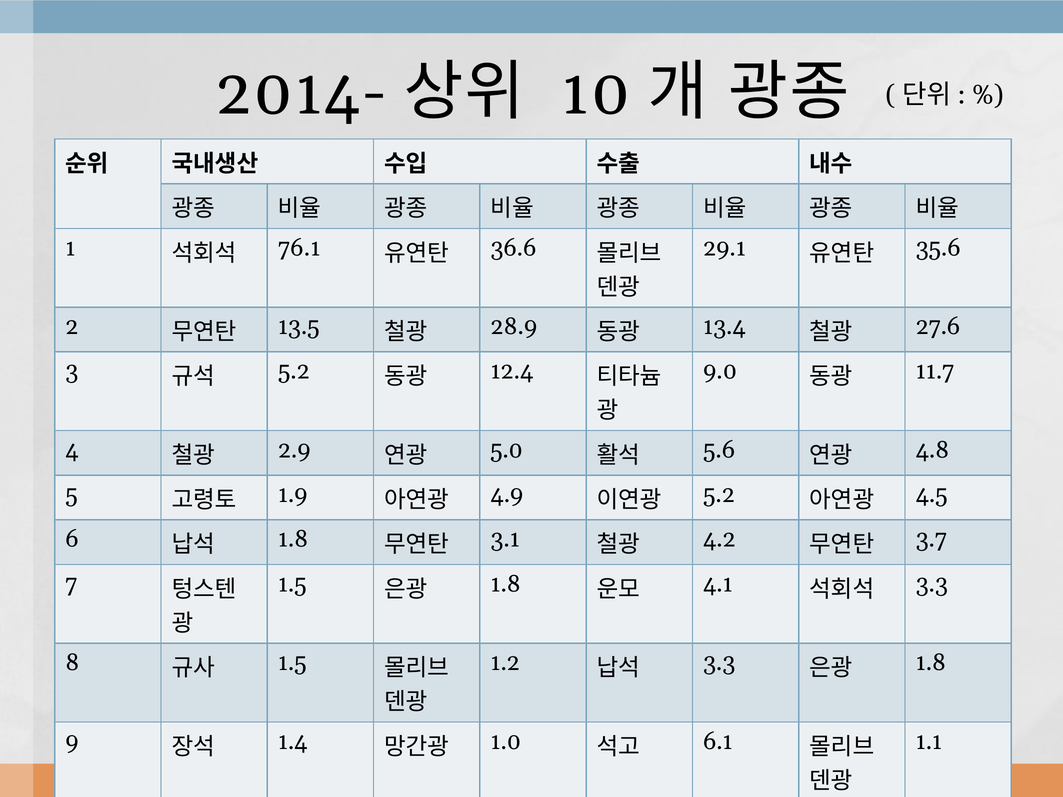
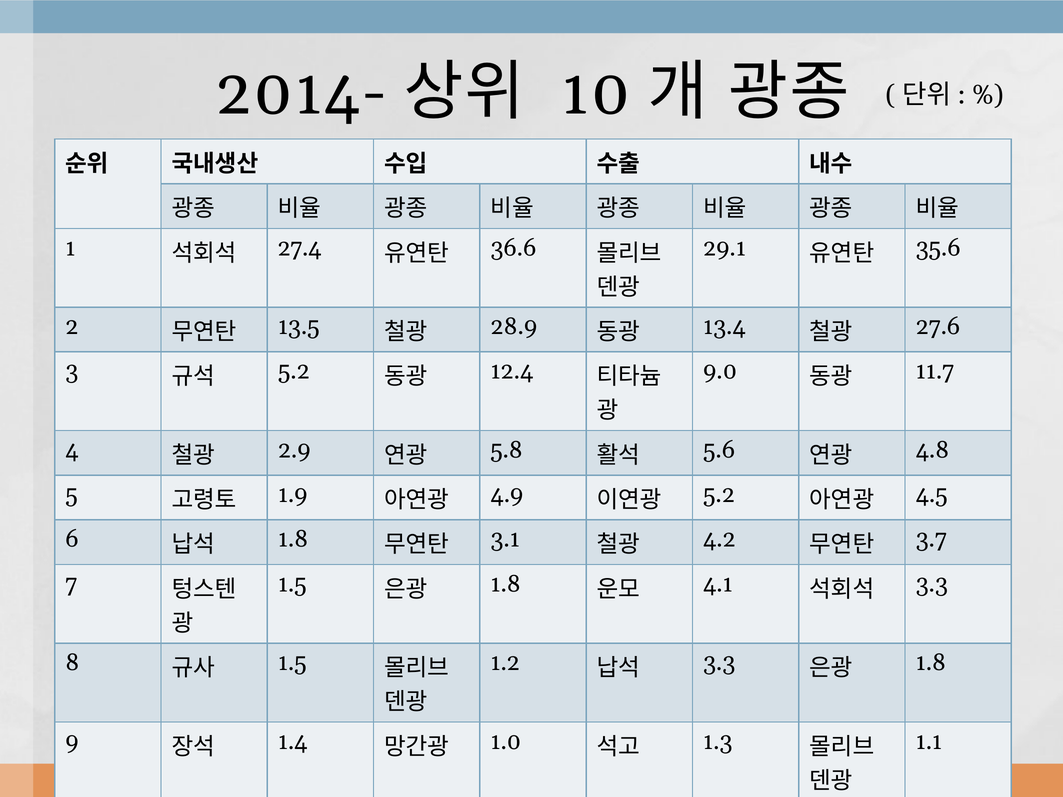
76.1: 76.1 -> 27.4
5.0: 5.0 -> 5.8
6.1 at (718, 742): 6.1 -> 1.3
